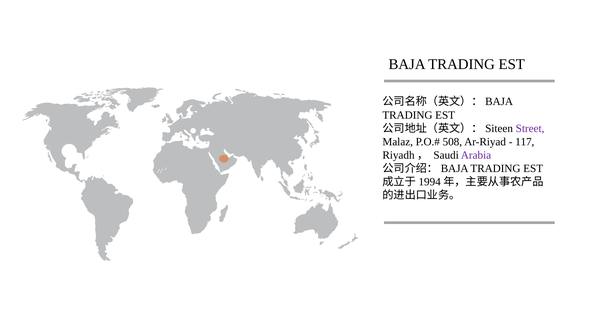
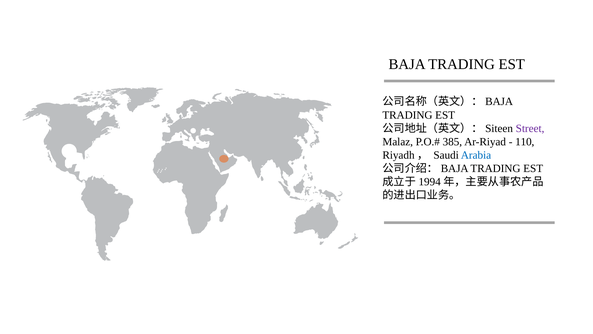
508: 508 -> 385
117: 117 -> 110
Arabia colour: purple -> blue
